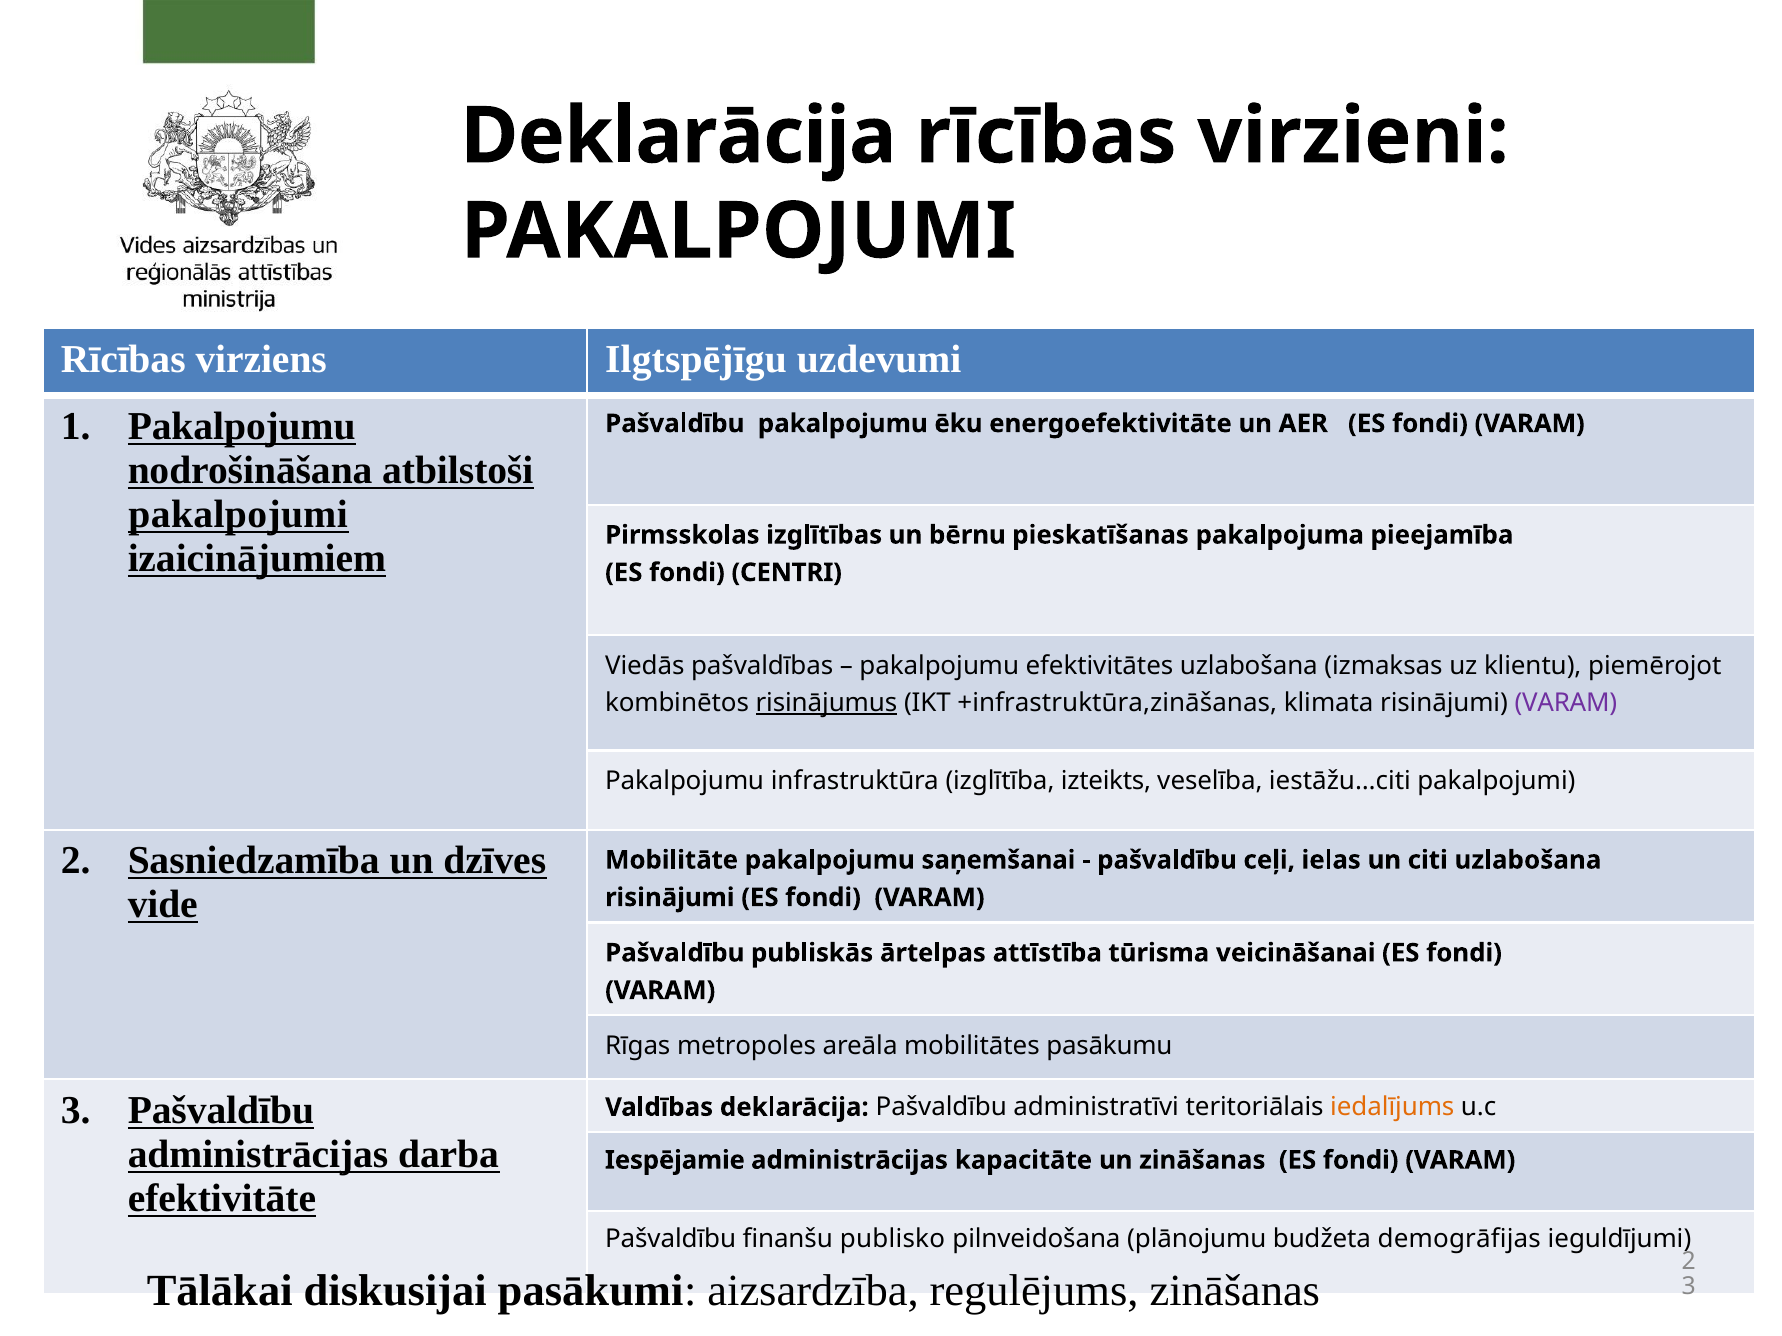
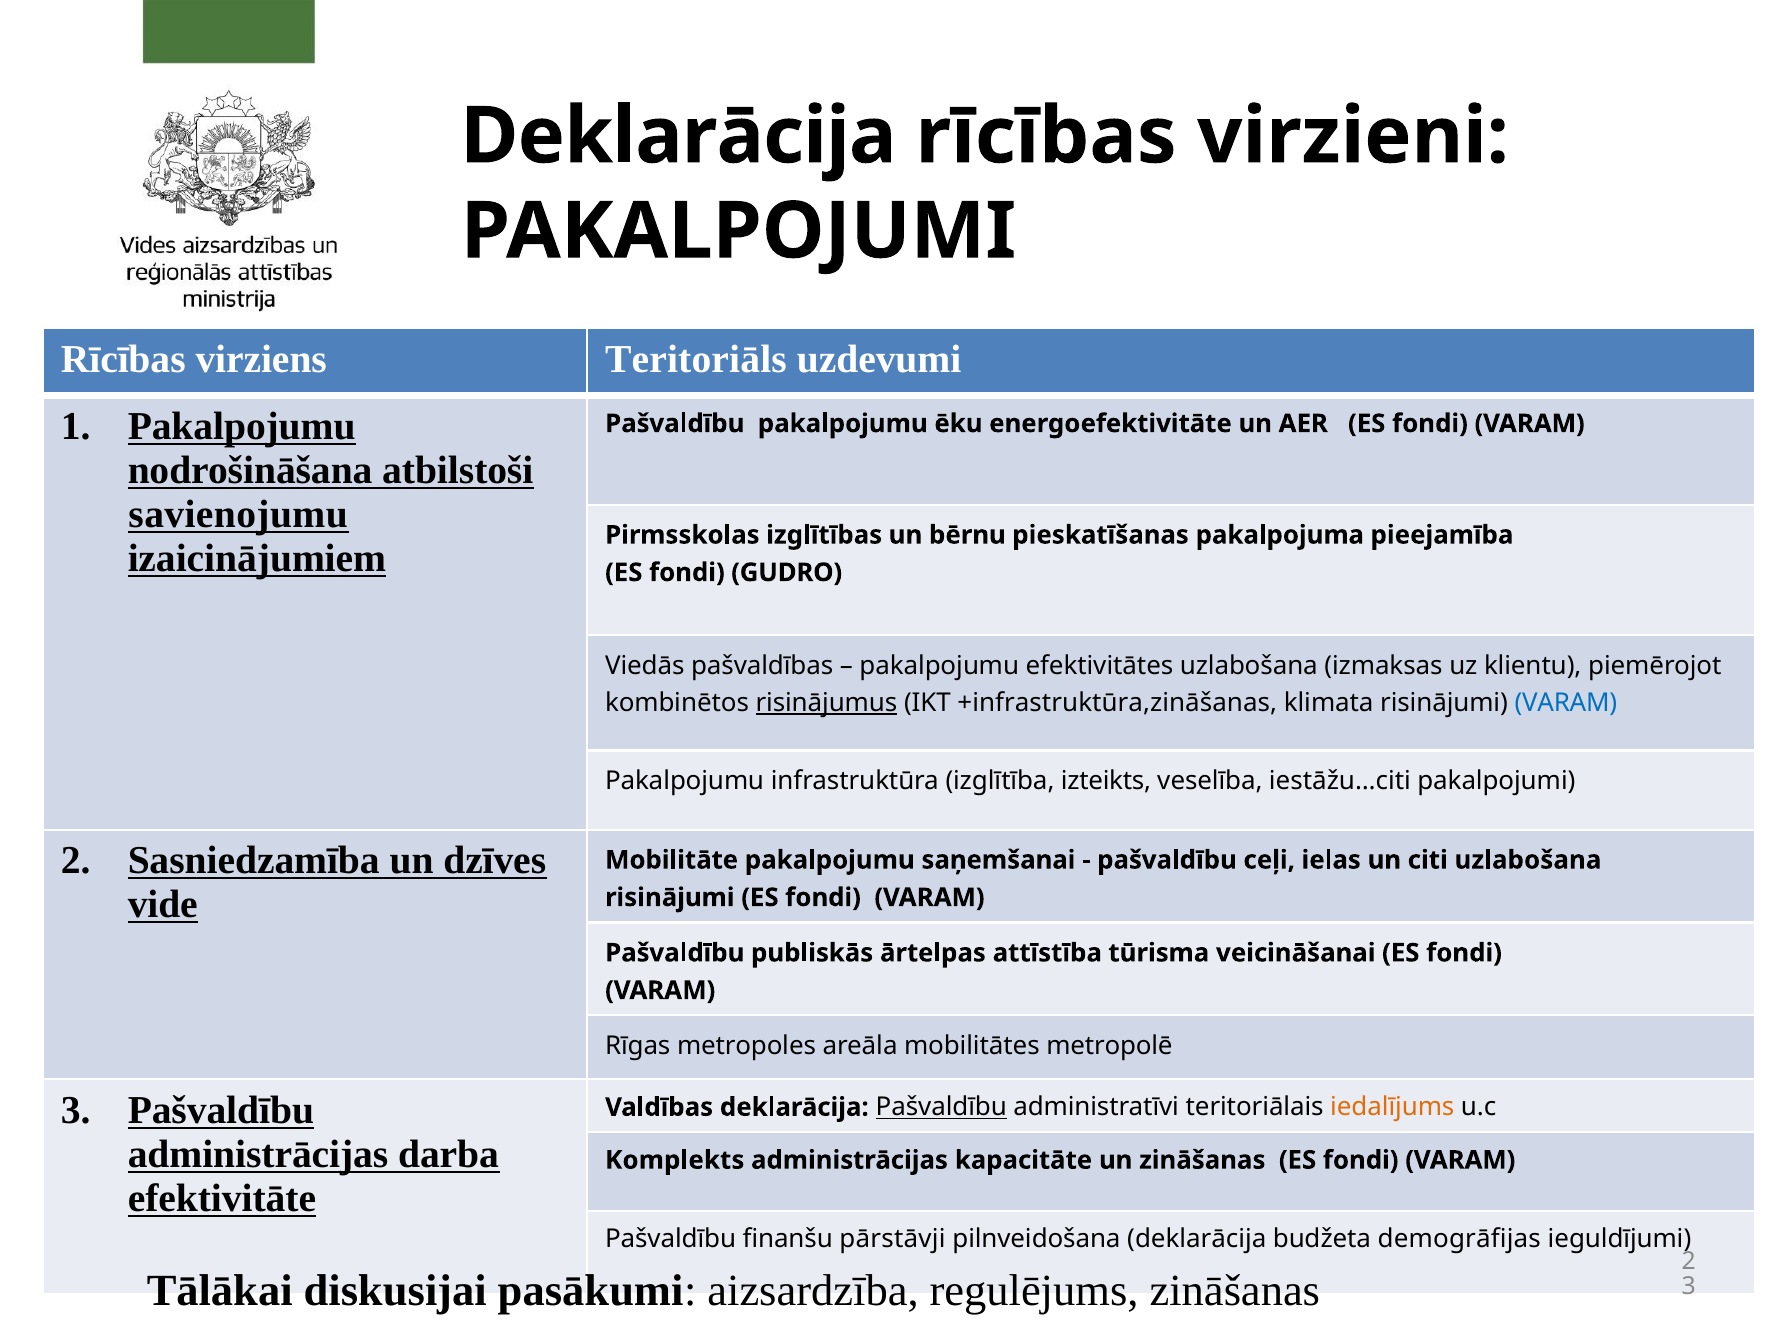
Ilgtspējīgu: Ilgtspējīgu -> Teritoriāls
pakalpojumi at (238, 515): pakalpojumi -> savienojumu
CENTRI: CENTRI -> GUDRO
VARAM at (1566, 703) colour: purple -> blue
pasākumu: pasākumu -> metropolē
Pašvaldību at (941, 1108) underline: none -> present
Iespējamie: Iespējamie -> Komplekts
publisko: publisko -> pārstāvji
pilnveidošana plānojumu: plānojumu -> deklarācija
